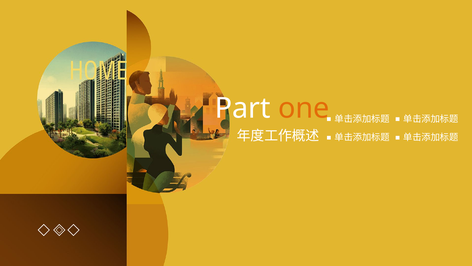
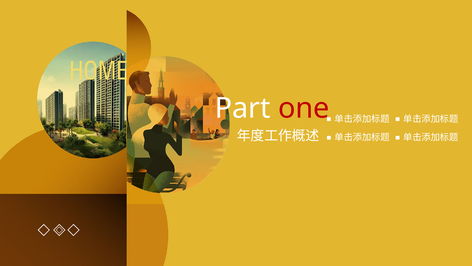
one colour: orange -> red
